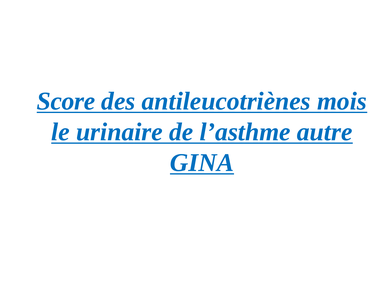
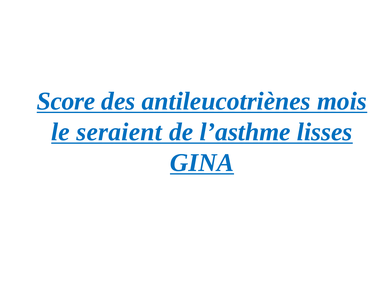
urinaire: urinaire -> seraient
autre: autre -> lisses
